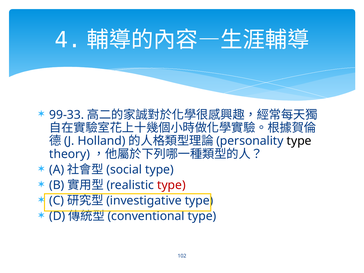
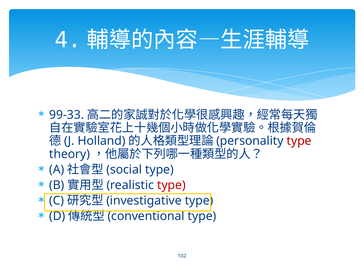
type at (299, 141) colour: black -> red
